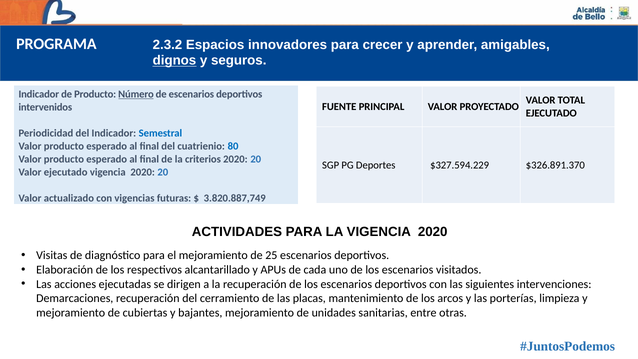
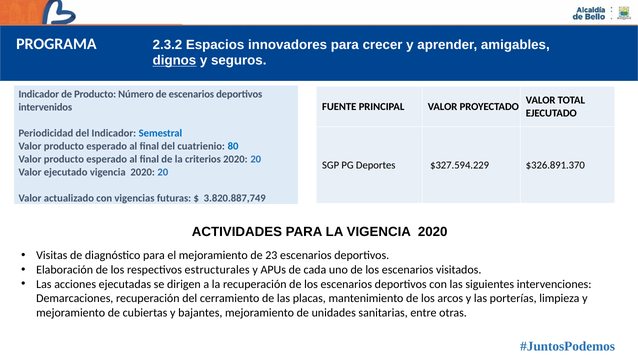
Número underline: present -> none
25: 25 -> 23
alcantarillado: alcantarillado -> estructurales
